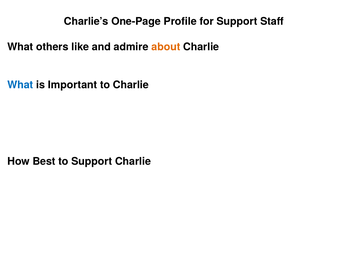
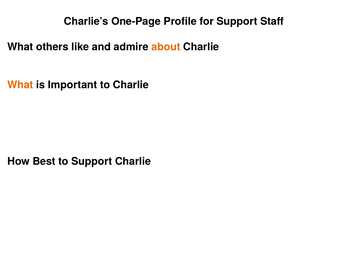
What at (20, 85) colour: blue -> orange
